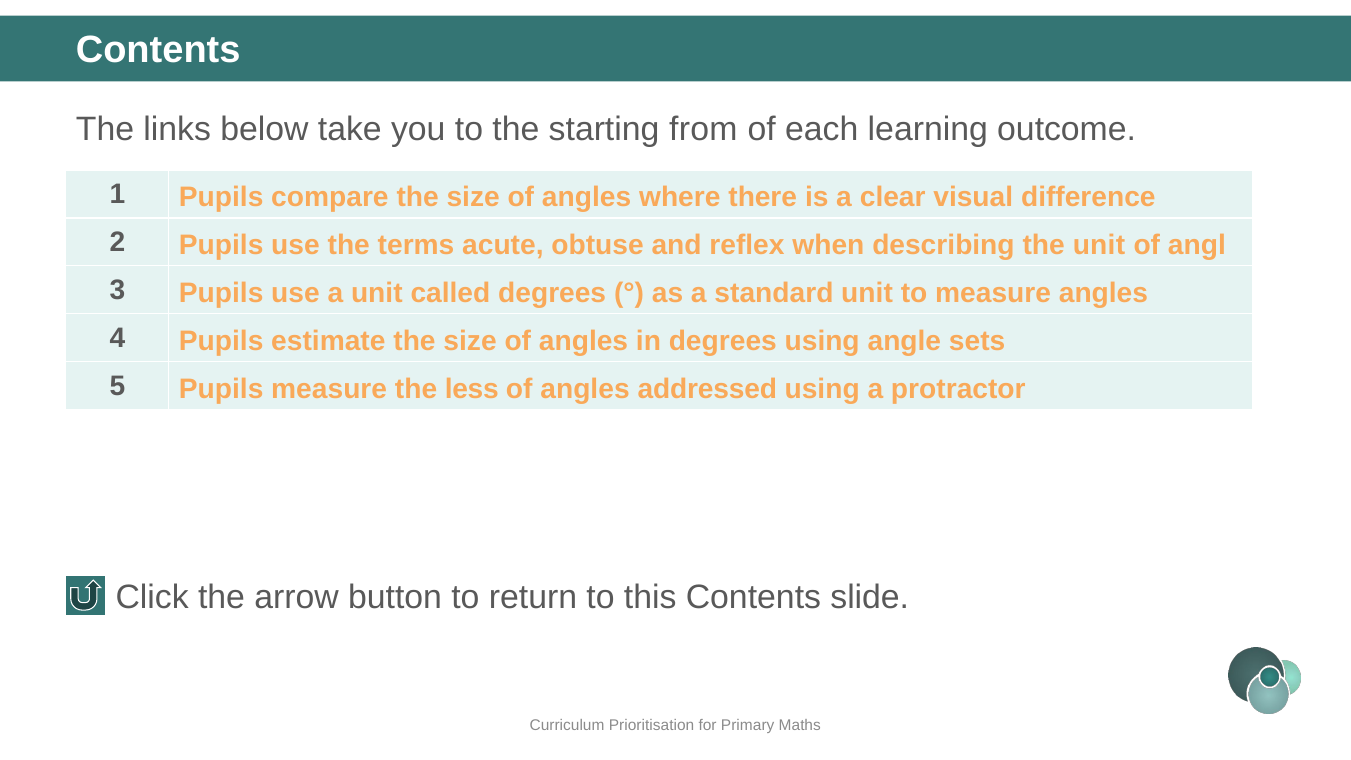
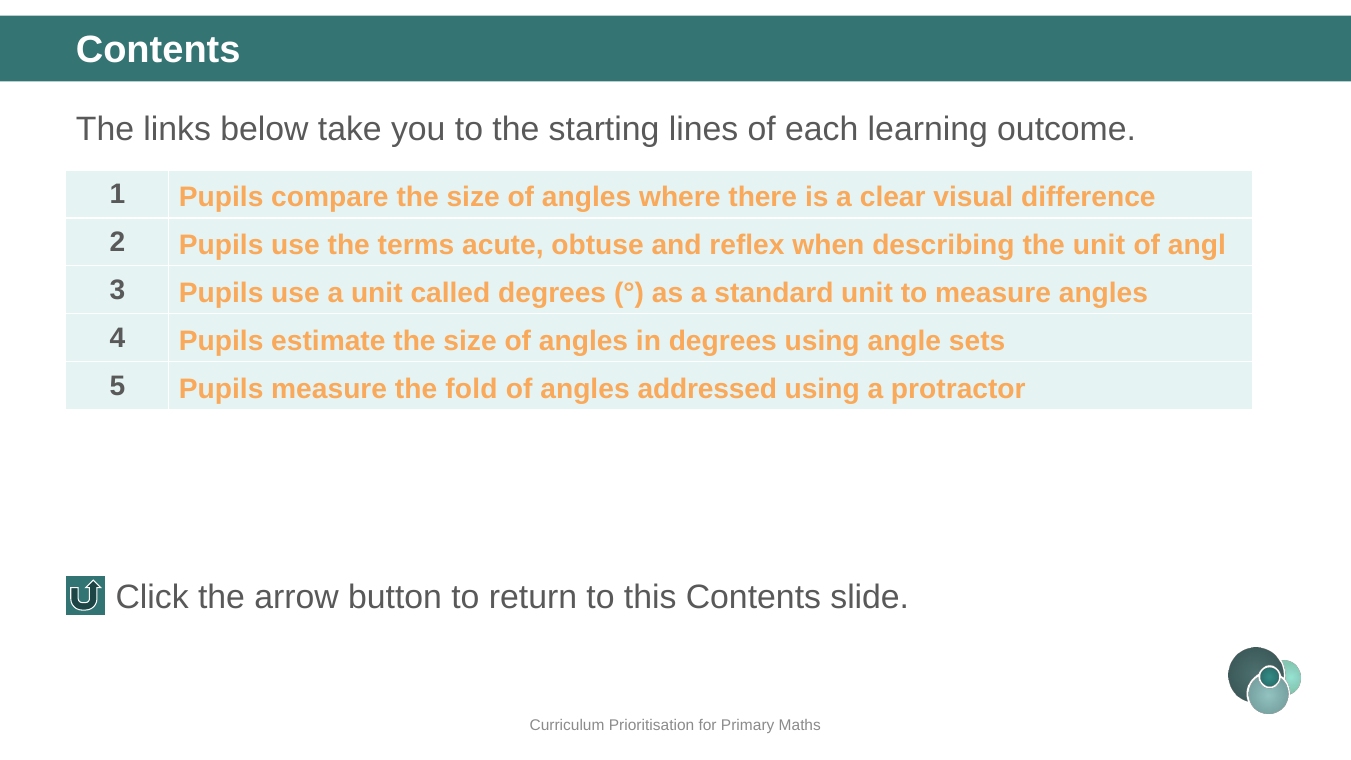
from: from -> lines
less: less -> fold
